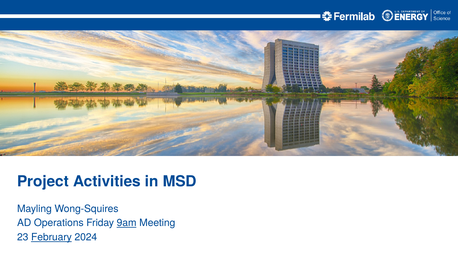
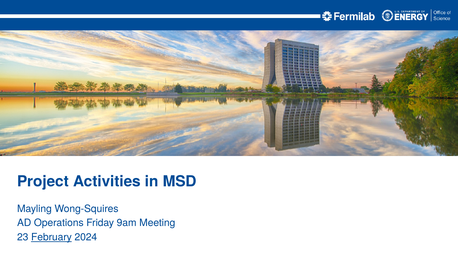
9am underline: present -> none
